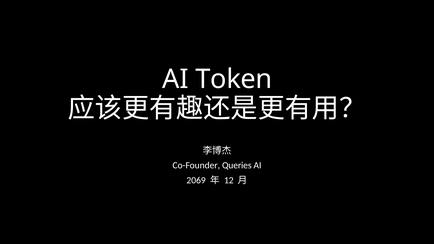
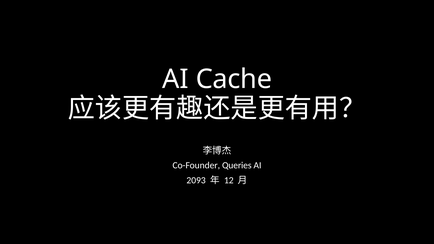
Token: Token -> Cache
2069: 2069 -> 2093
